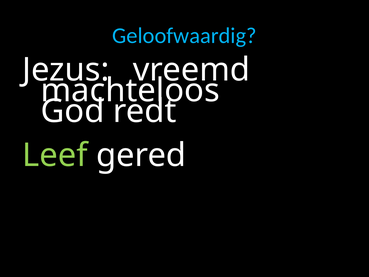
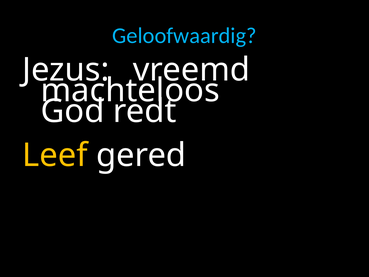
Leef colour: light green -> yellow
